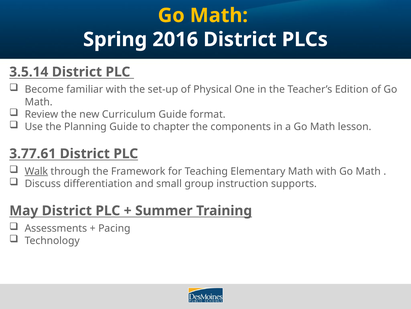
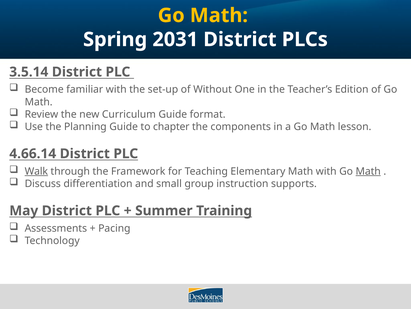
2016: 2016 -> 2031
Physical: Physical -> Without
3.77.61: 3.77.61 -> 4.66.14
Math at (368, 171) underline: none -> present
